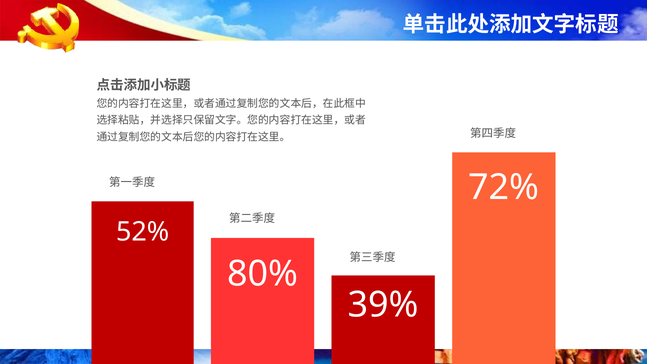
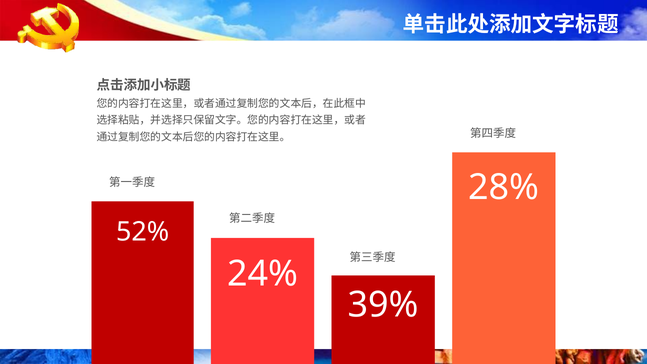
72%: 72% -> 28%
80%: 80% -> 24%
